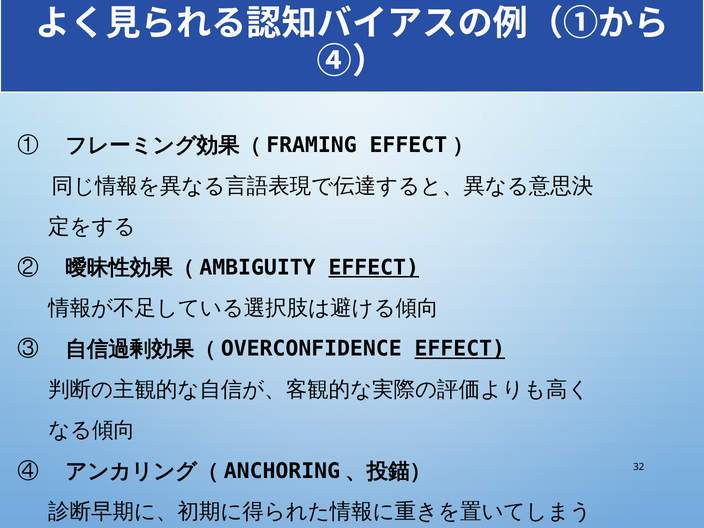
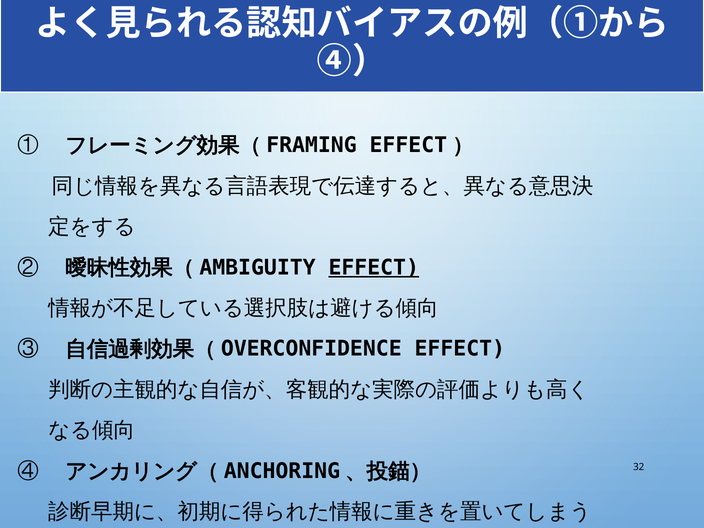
EFFECT at (460, 349) underline: present -> none
